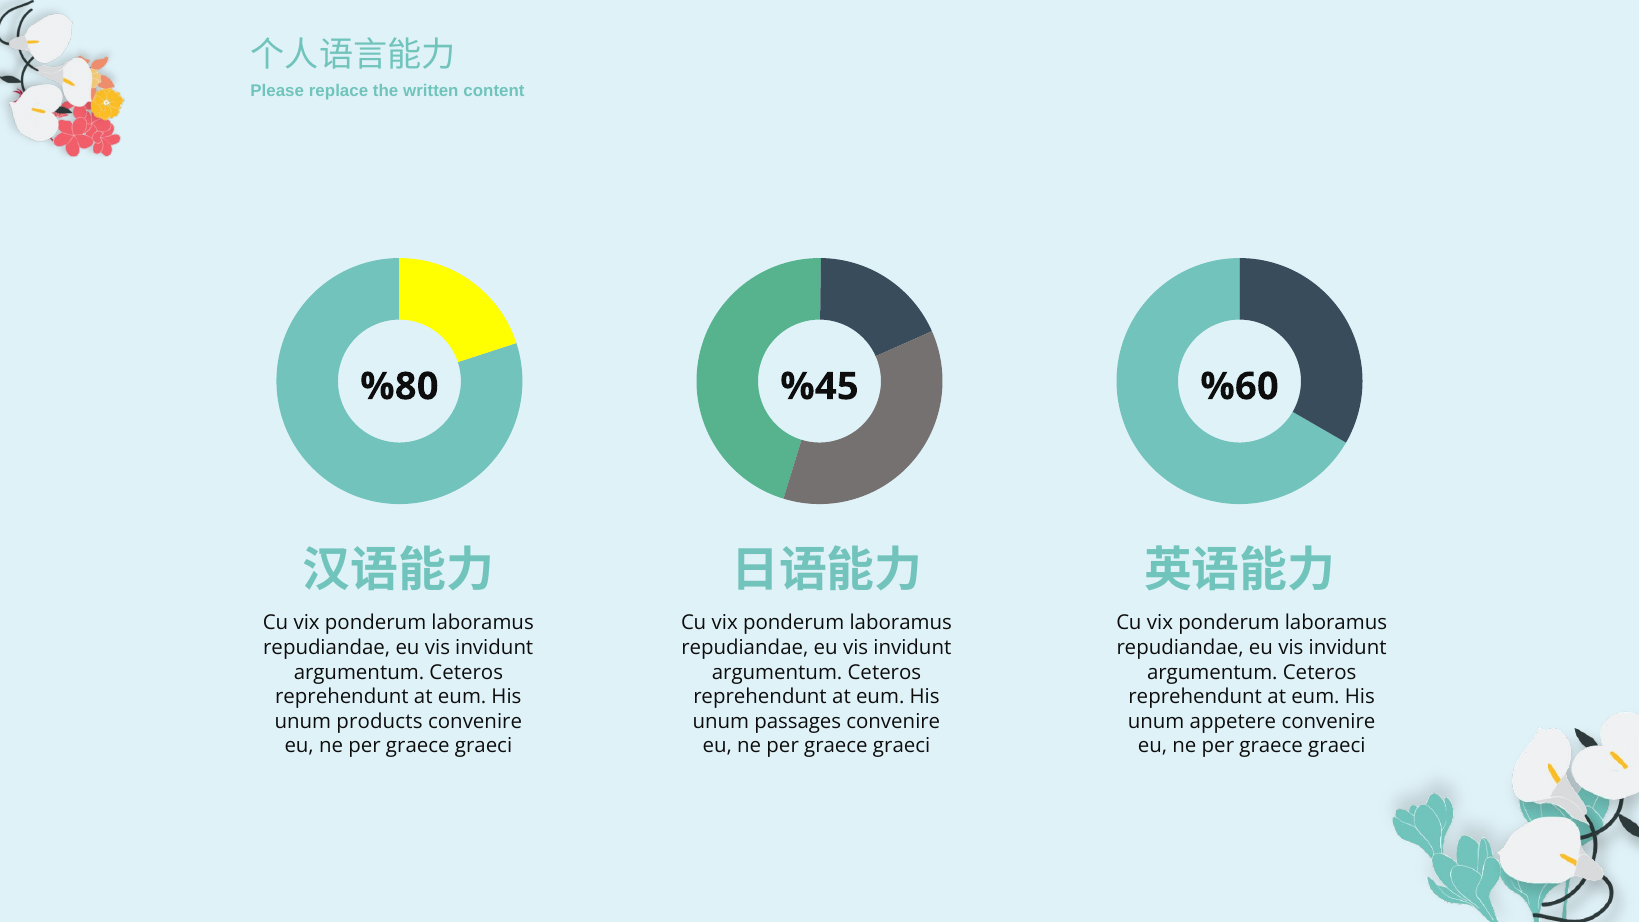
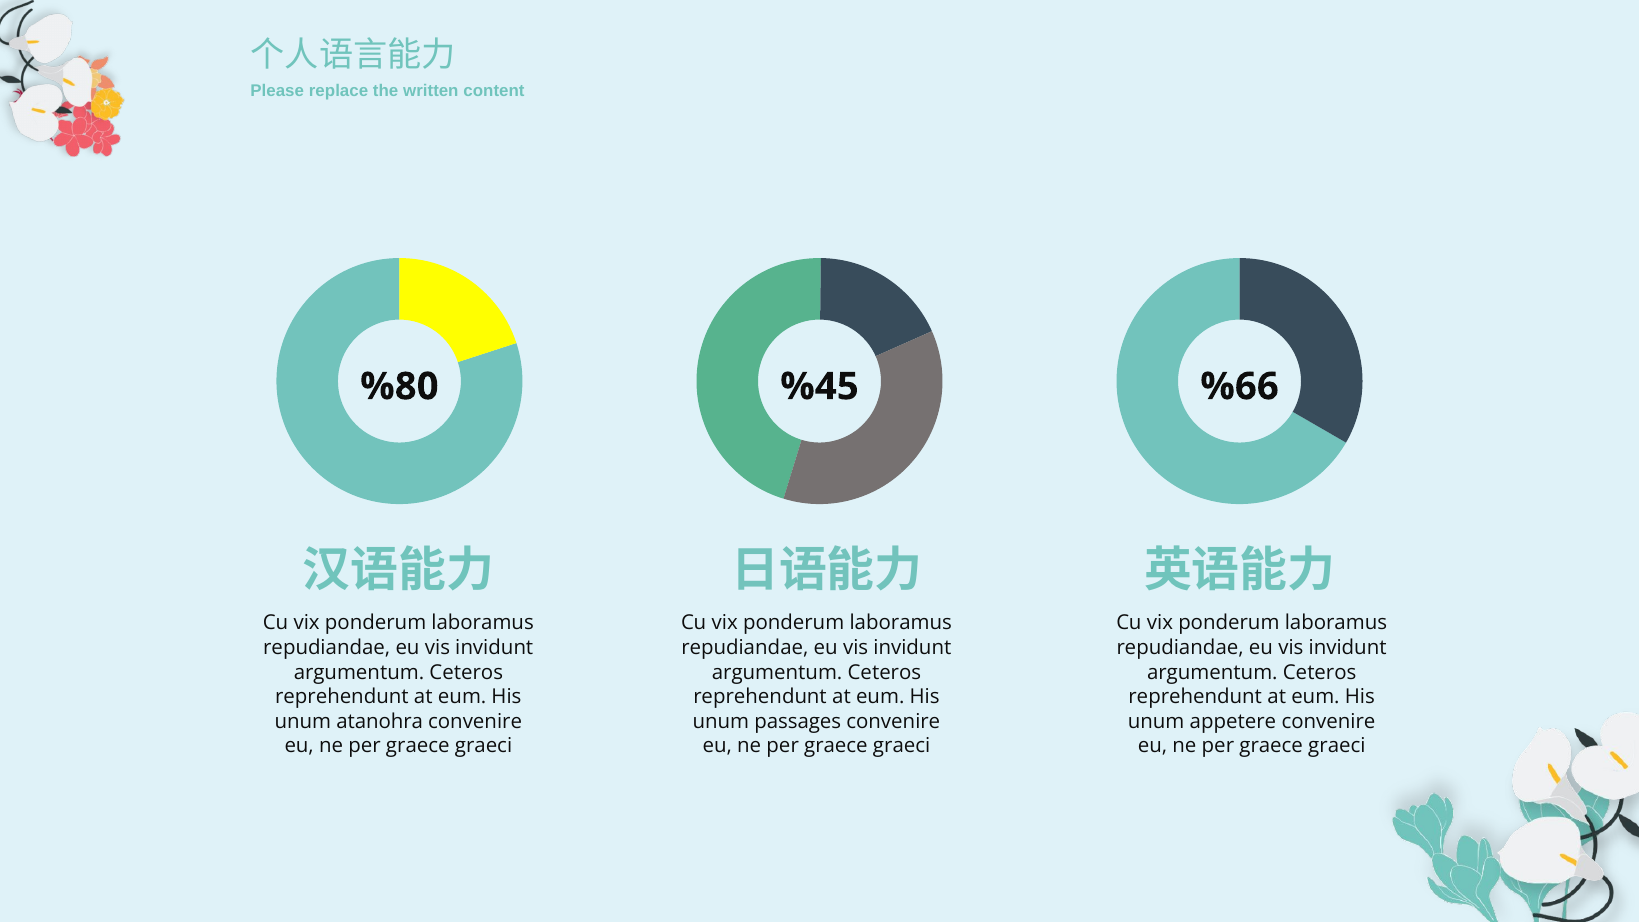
%60: %60 -> %66
products: products -> atanohra
